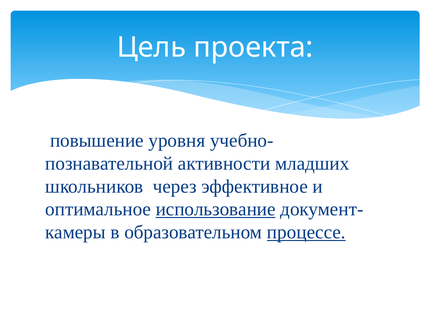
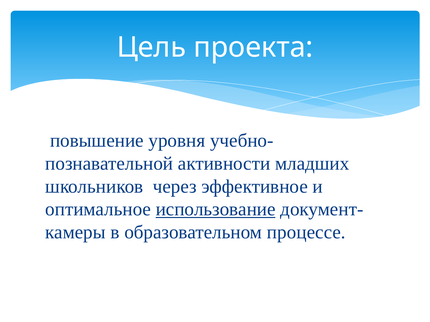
процессе underline: present -> none
